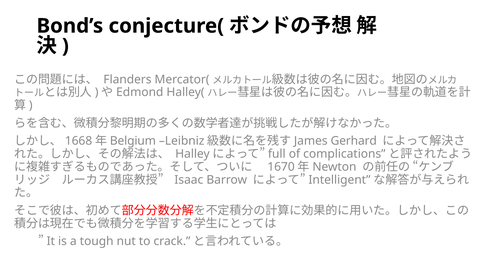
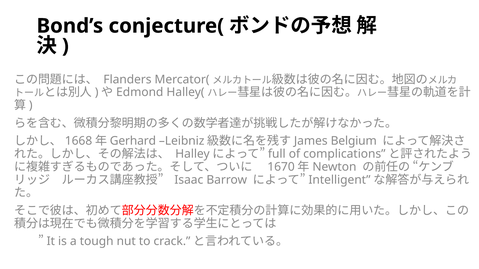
Belgium: Belgium -> Gerhard
Gerhard: Gerhard -> Belgium
